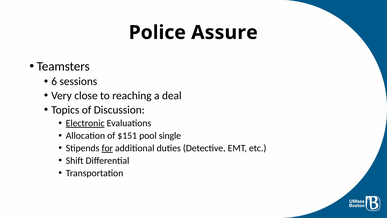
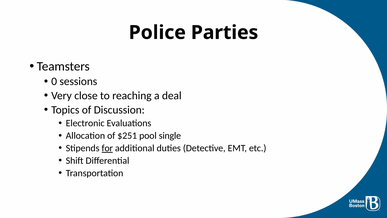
Assure: Assure -> Parties
6: 6 -> 0
Electronic underline: present -> none
$151: $151 -> $251
